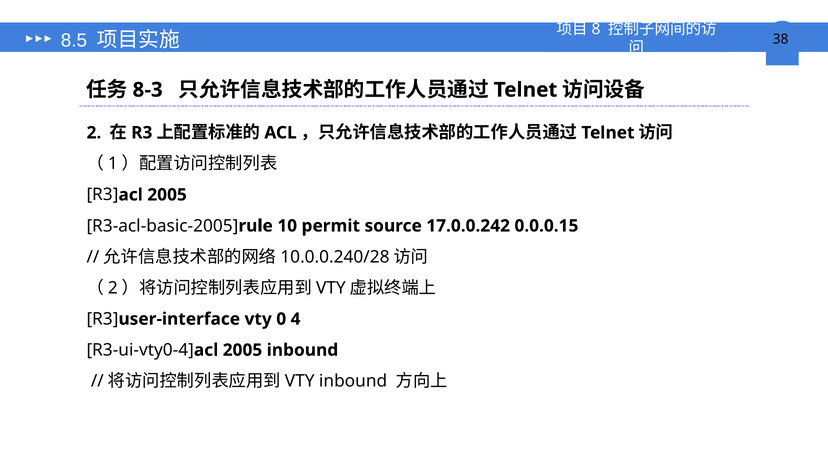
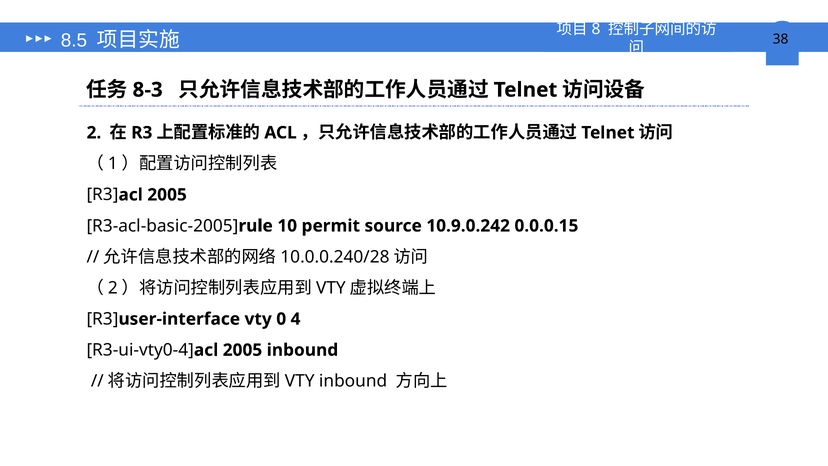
17.0.0.242: 17.0.0.242 -> 10.9.0.242
